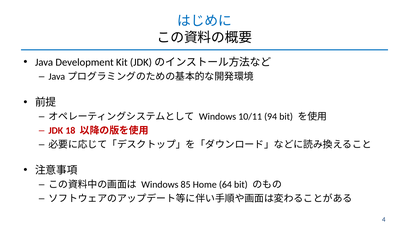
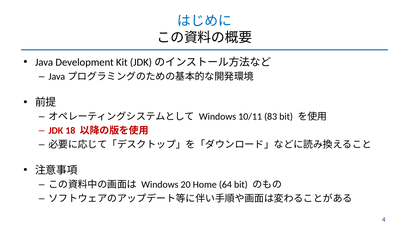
94: 94 -> 83
85: 85 -> 20
